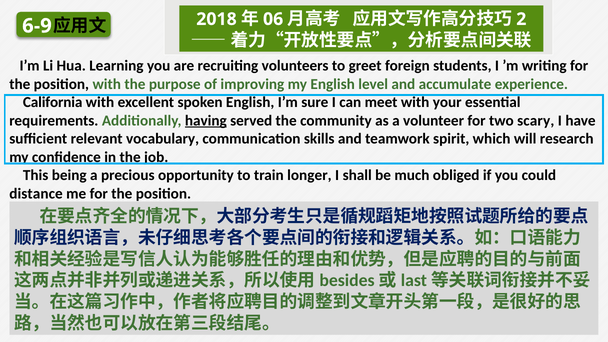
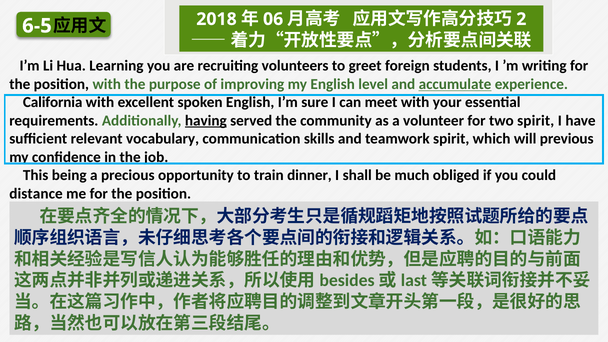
6-9: 6-9 -> 6-5
accumulate underline: none -> present
two scary: scary -> spirit
research: research -> previous
longer: longer -> dinner
